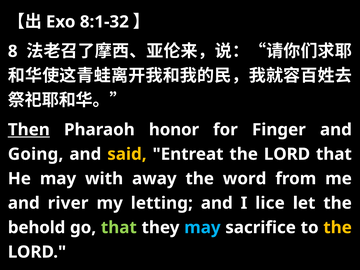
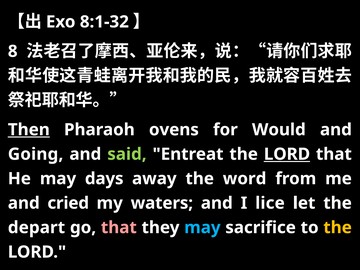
honor: honor -> ovens
Finger: Finger -> Would
said colour: yellow -> light green
LORD at (287, 154) underline: none -> present
with: with -> days
river: river -> cried
letting: letting -> waters
behold: behold -> depart
that at (119, 228) colour: light green -> pink
